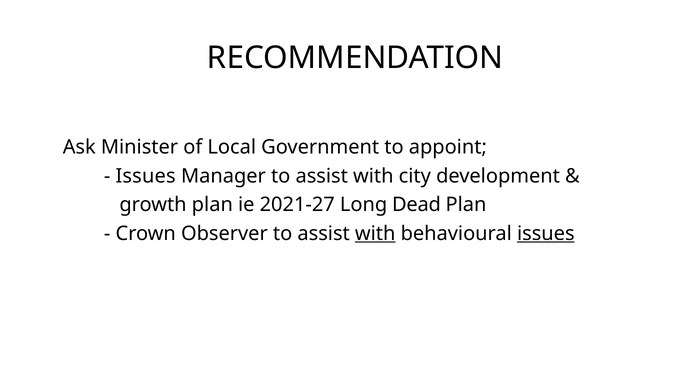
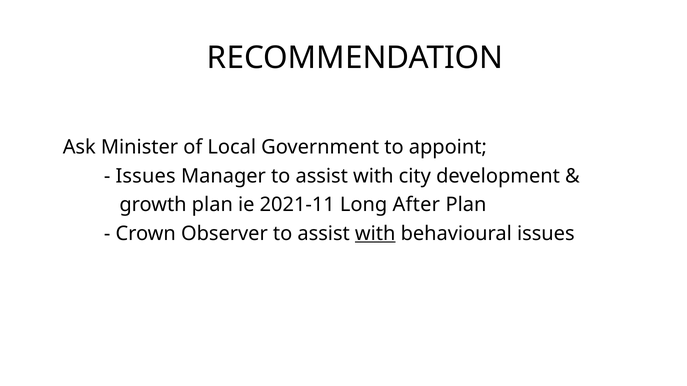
2021-27: 2021-27 -> 2021-11
Dead: Dead -> After
issues at (546, 234) underline: present -> none
